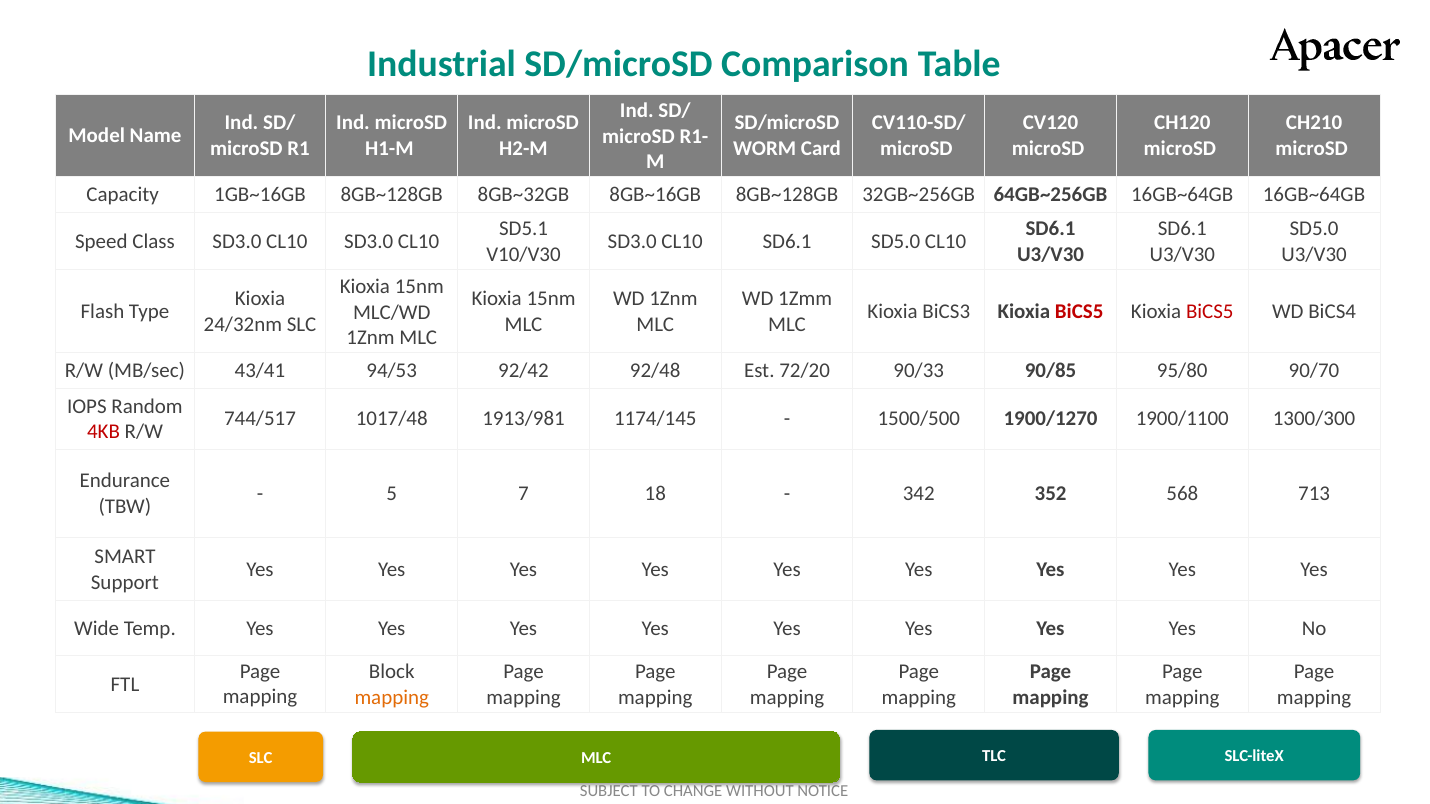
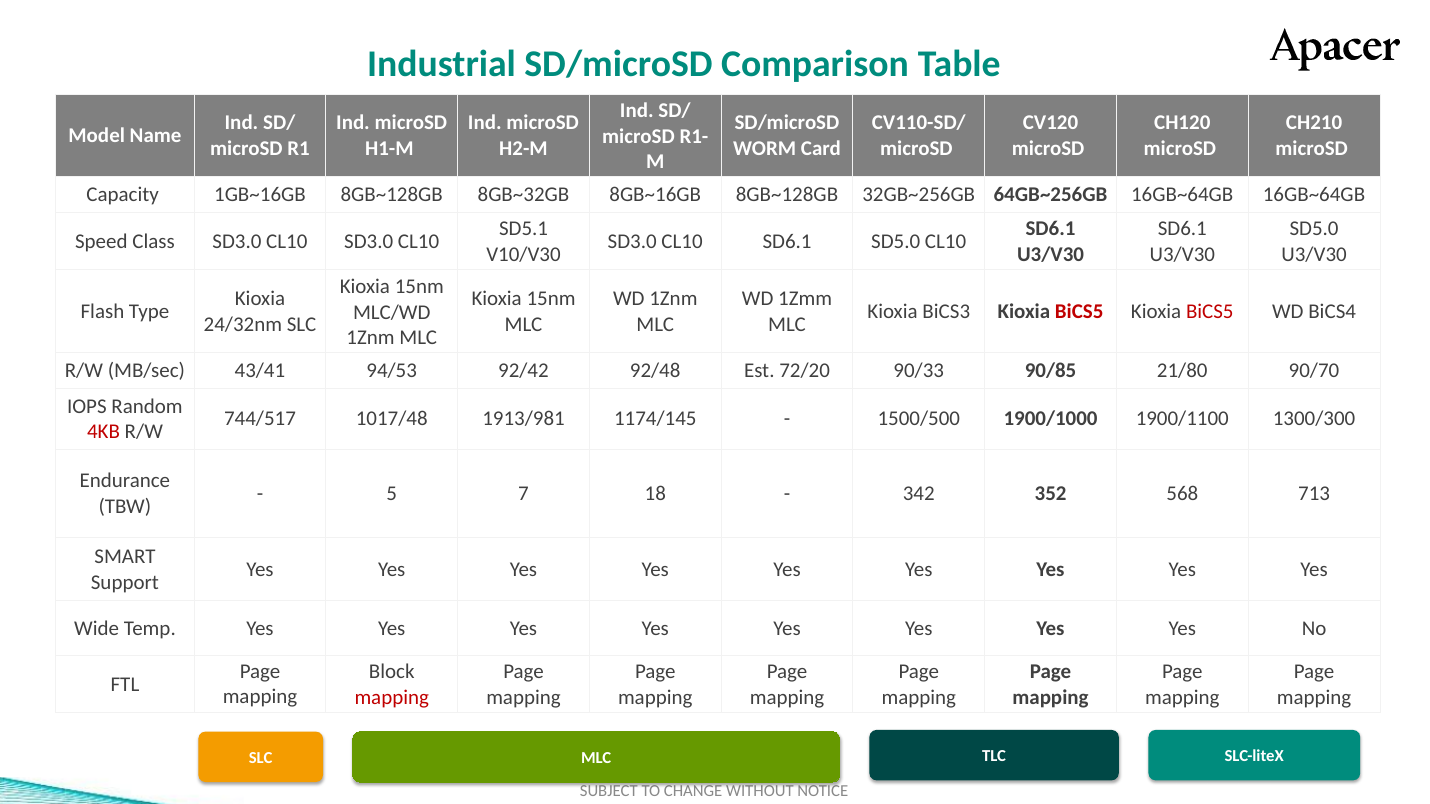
95/80: 95/80 -> 21/80
1900/1270: 1900/1270 -> 1900/1000
mapping at (392, 698) colour: orange -> red
